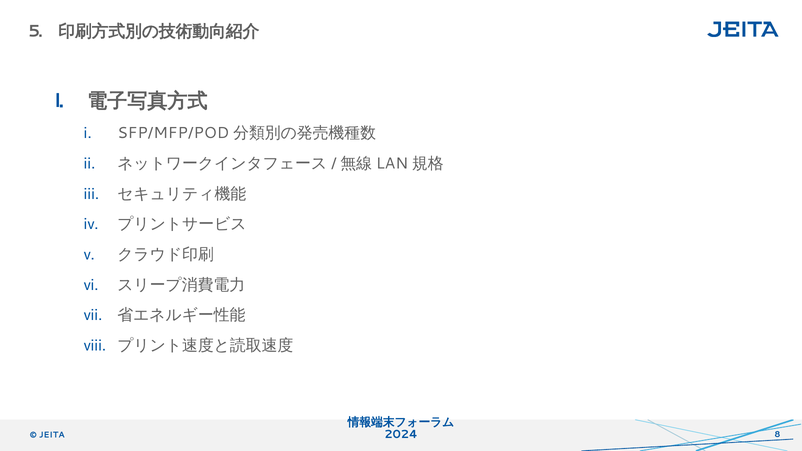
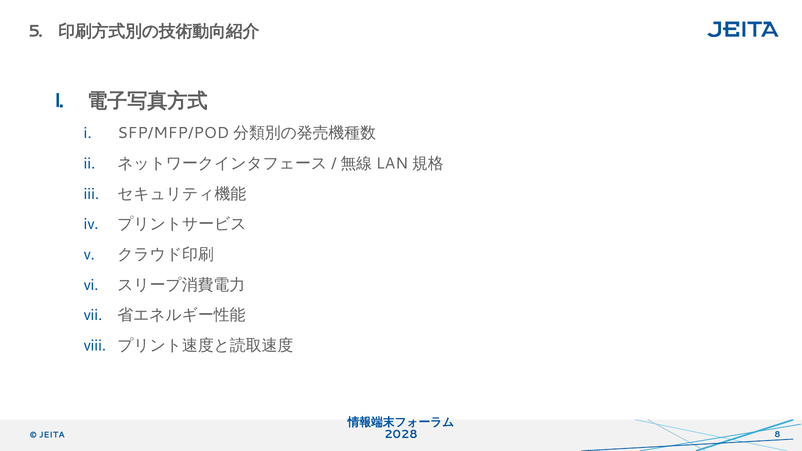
2024: 2024 -> 2028
